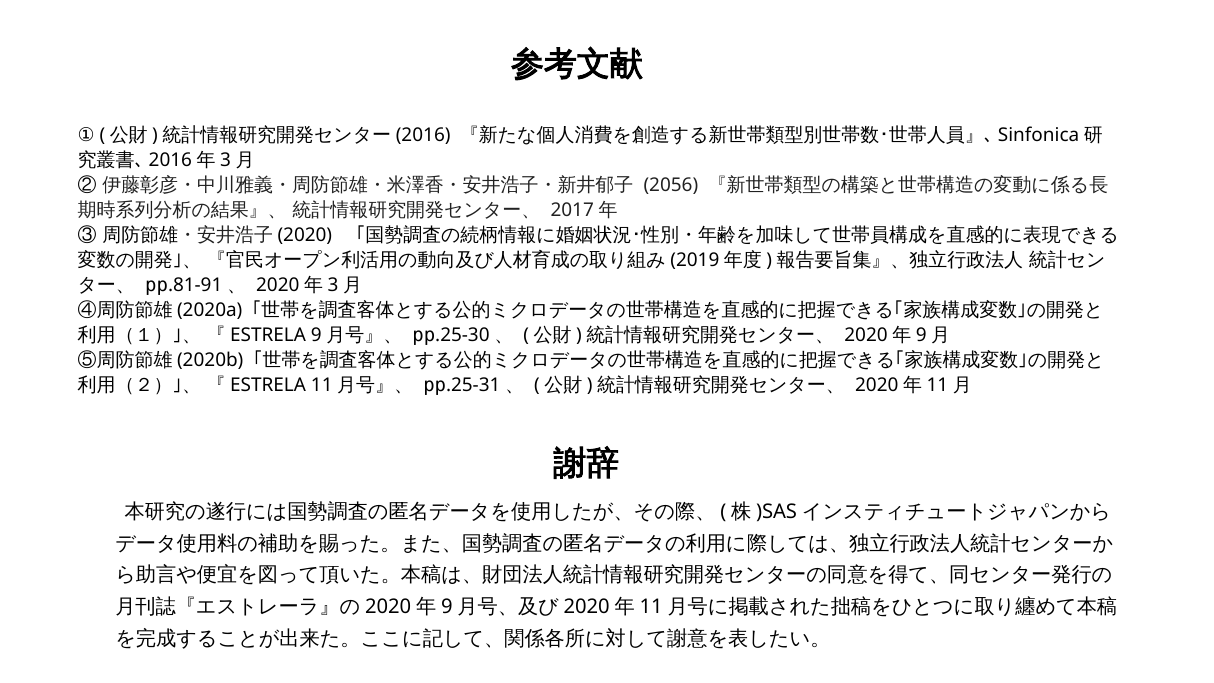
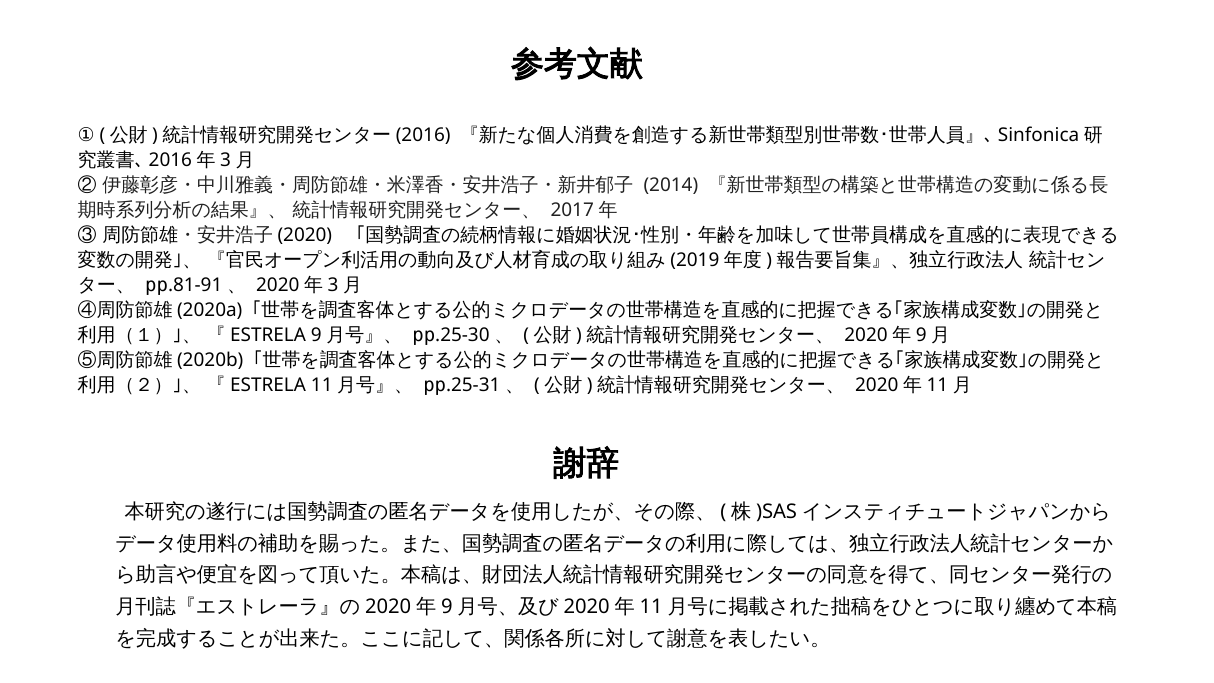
2056: 2056 -> 2014
